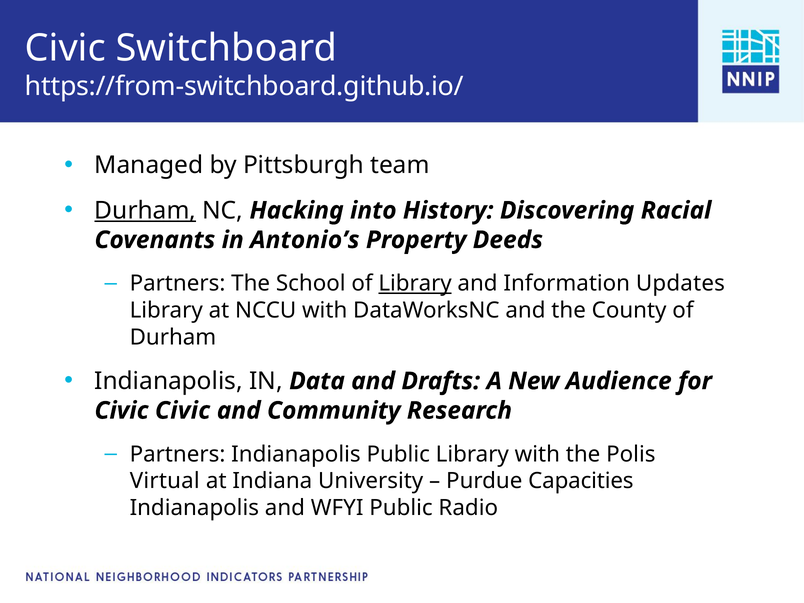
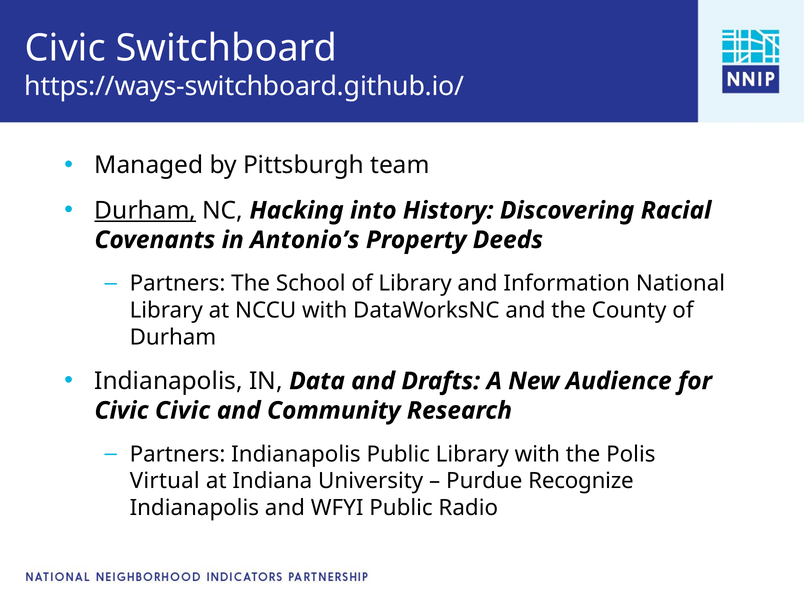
https://from-switchboard.github.io/: https://from-switchboard.github.io/ -> https://ways-switchboard.github.io/
Library at (415, 284) underline: present -> none
Updates: Updates -> National
Capacities: Capacities -> Recognize
